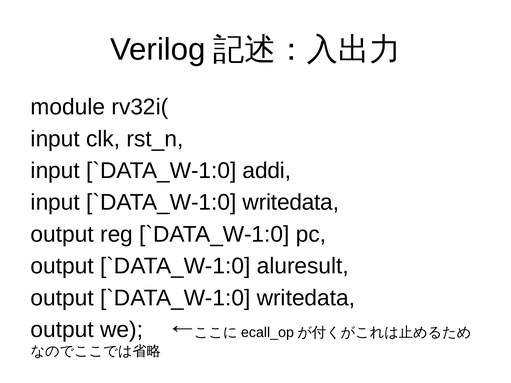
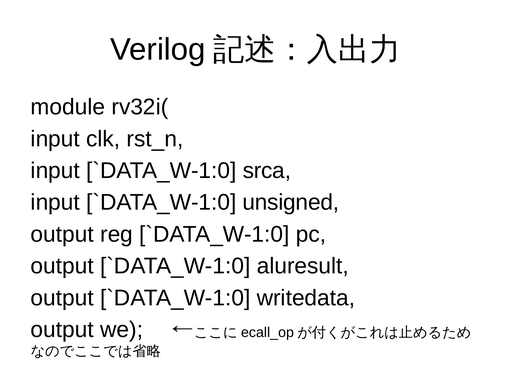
addi: addi -> srca
writedata at (291, 203): writedata -> unsigned
